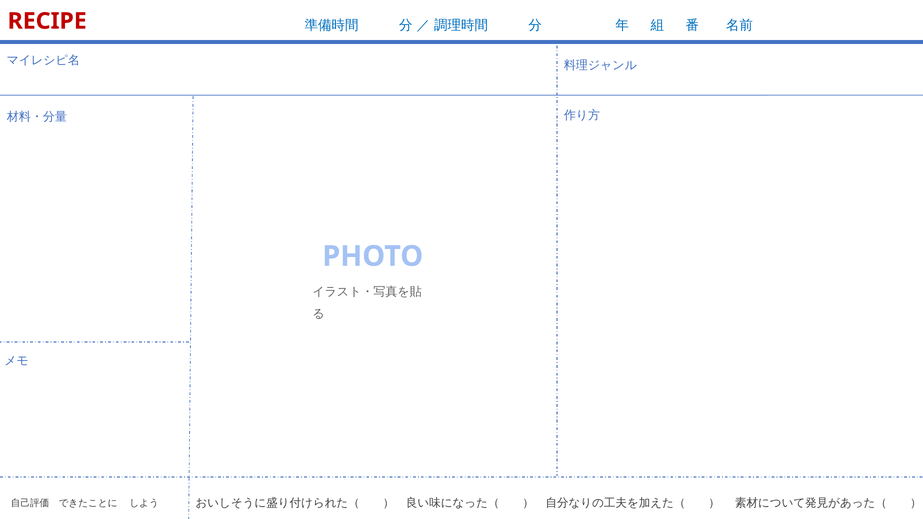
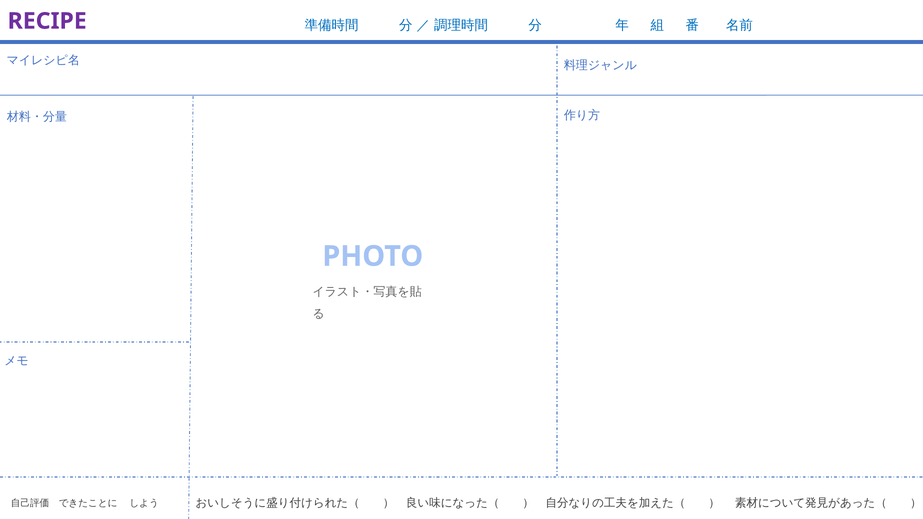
RECIPE colour: red -> purple
